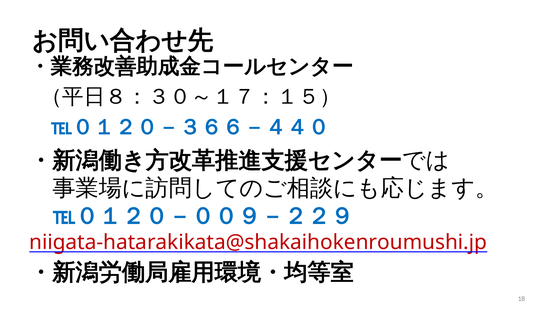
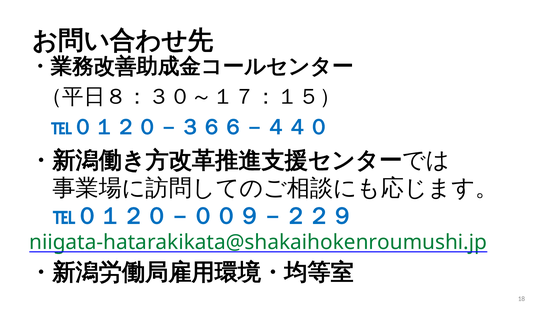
niigata-hatarakikata@shakaihokenroumushi.jp colour: red -> green
